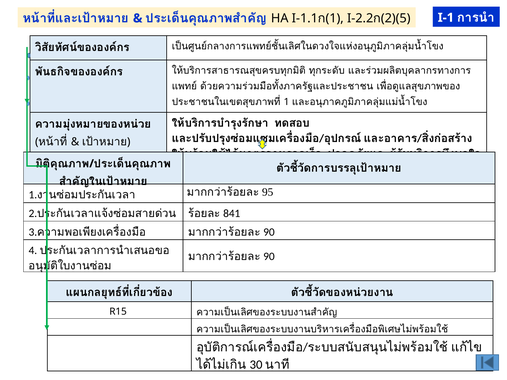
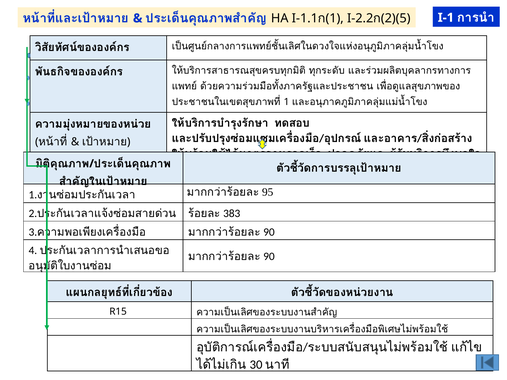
841: 841 -> 383
